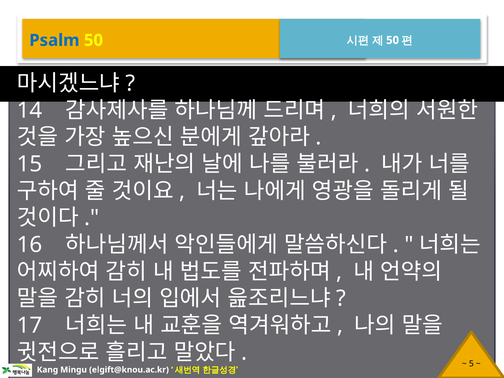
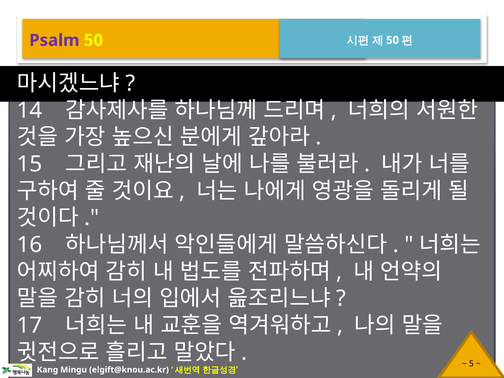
Psalm colour: blue -> purple
